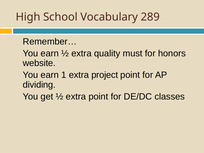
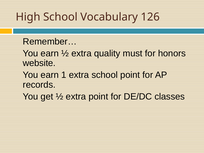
289: 289 -> 126
extra project: project -> school
dividing: dividing -> records
